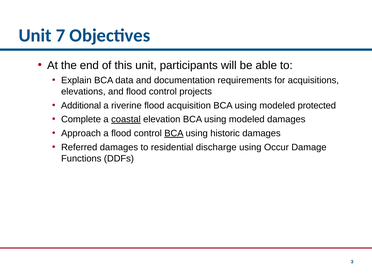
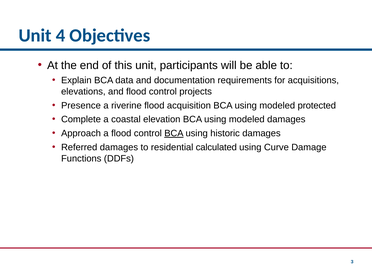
7: 7 -> 4
Additional: Additional -> Presence
coastal underline: present -> none
discharge: discharge -> calculated
Occur: Occur -> Curve
